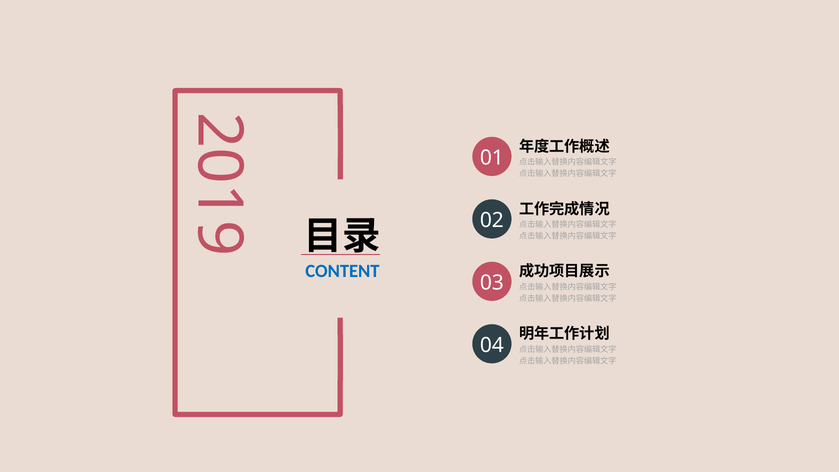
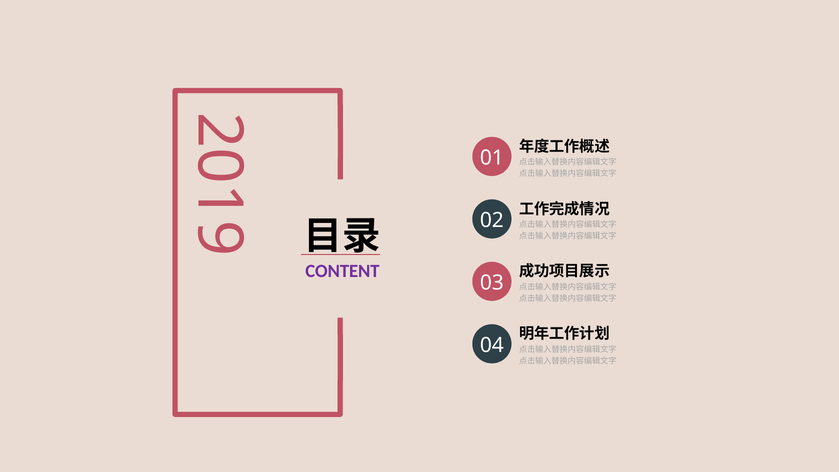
CONTENT colour: blue -> purple
